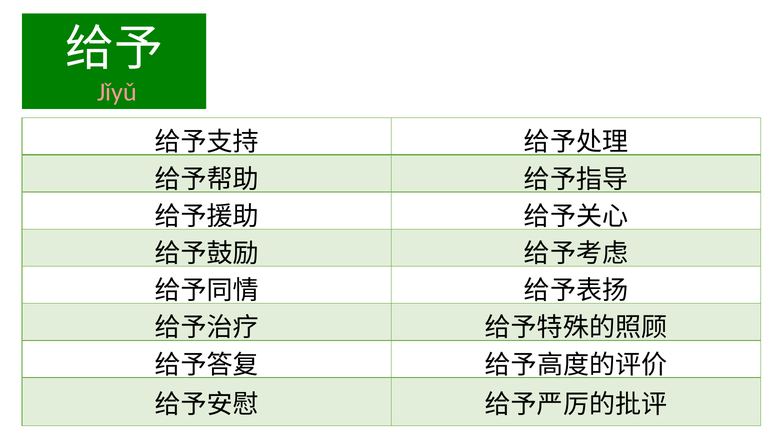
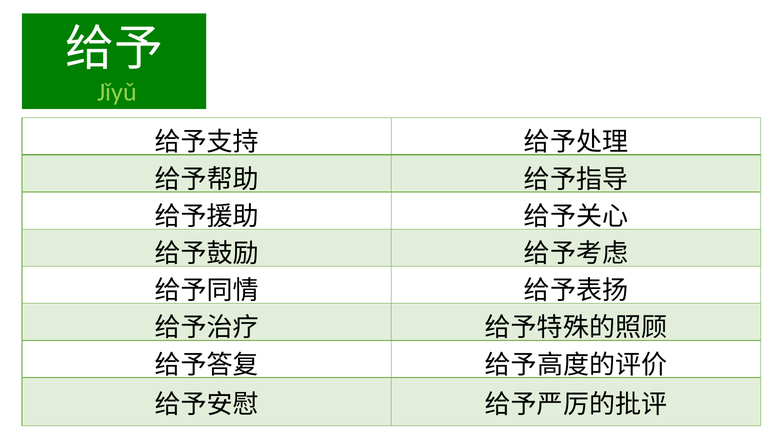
Jǐyǔ colour: pink -> light green
